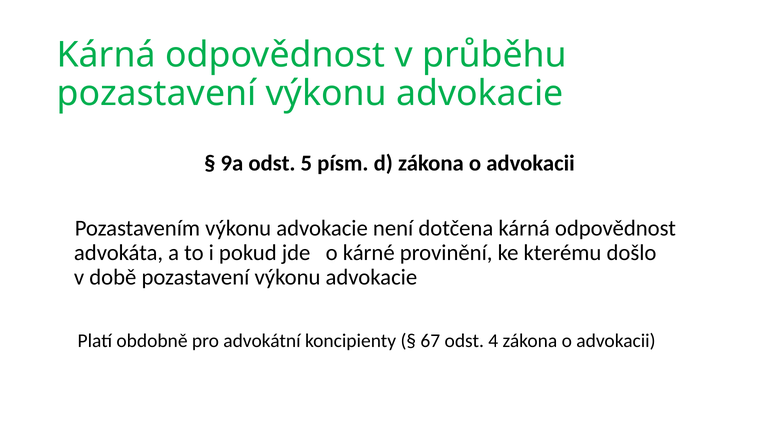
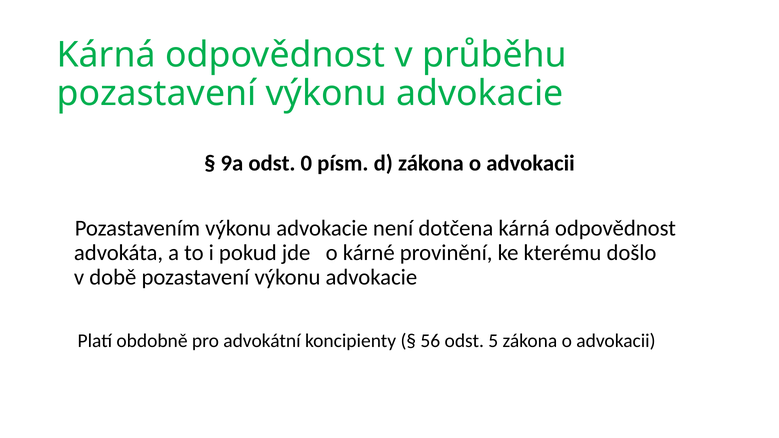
5: 5 -> 0
67: 67 -> 56
4: 4 -> 5
